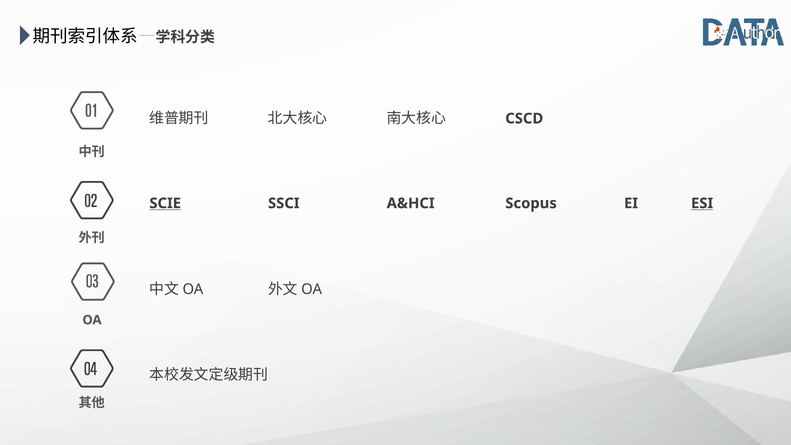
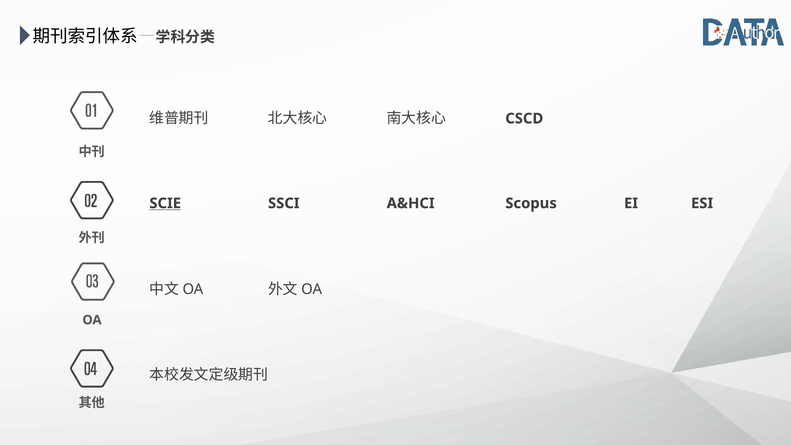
ESI underline: present -> none
